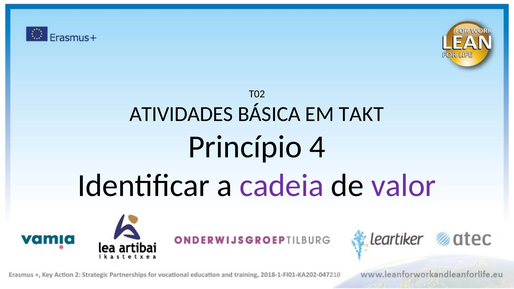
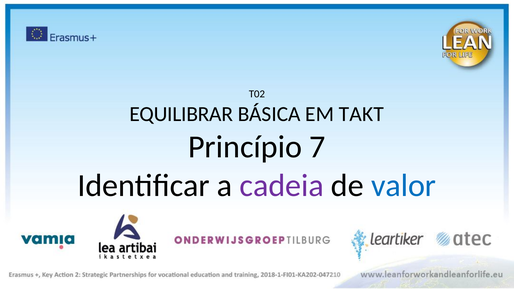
ATIVIDADES: ATIVIDADES -> EQUILIBRAR
4: 4 -> 7
valor colour: purple -> blue
